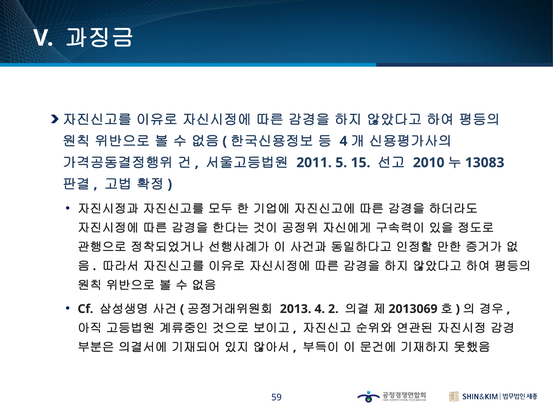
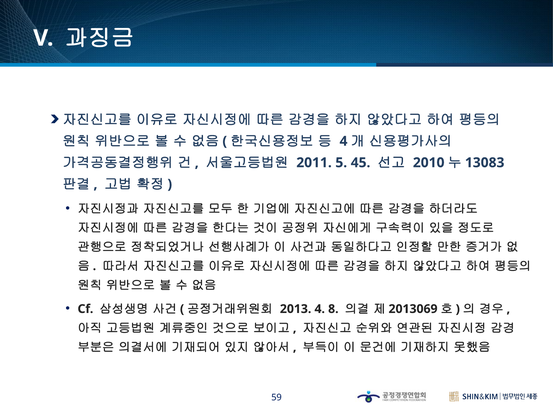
15: 15 -> 45
2: 2 -> 8
